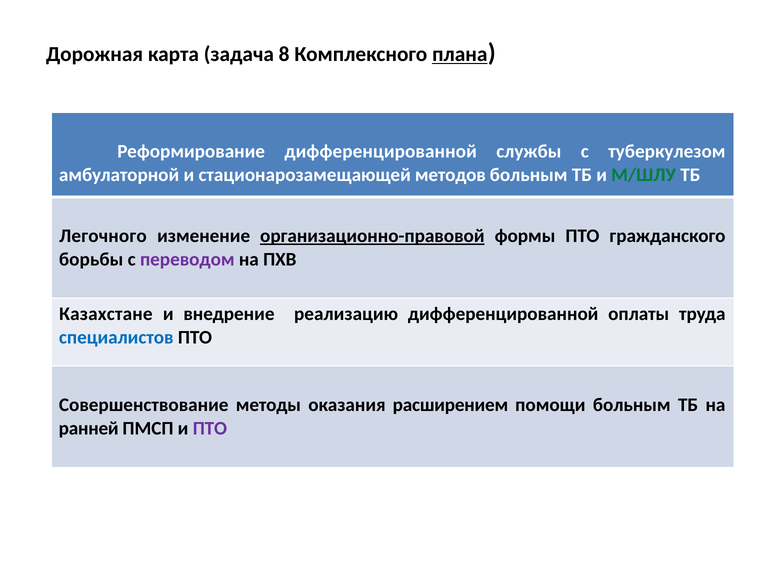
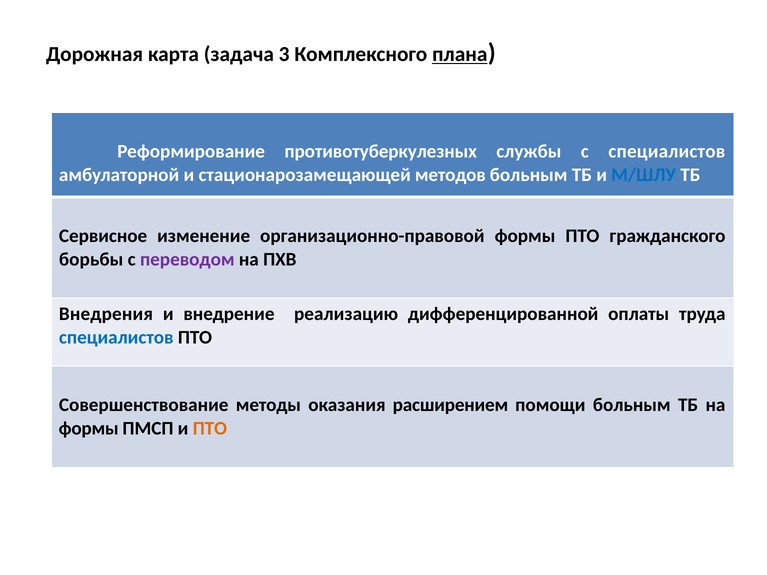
8: 8 -> 3
Реформирование дифференцированной: дифференцированной -> противотуберкулезных
с туберкулезом: туберкулезом -> специалистов
М/ШЛУ colour: green -> blue
Легочного: Легочного -> Сервисное
организационно-правовой underline: present -> none
Казахстане: Казахстане -> Внедрения
ранней at (89, 429): ранней -> формы
ПТО at (210, 429) colour: purple -> orange
